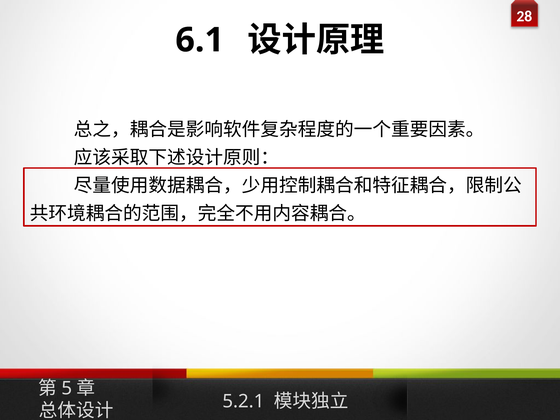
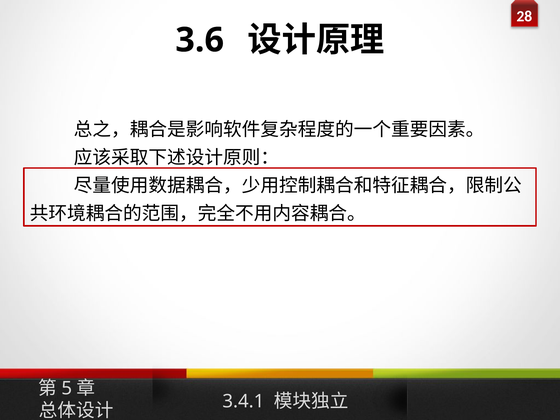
6.1: 6.1 -> 3.6
5.2.1: 5.2.1 -> 3.4.1
